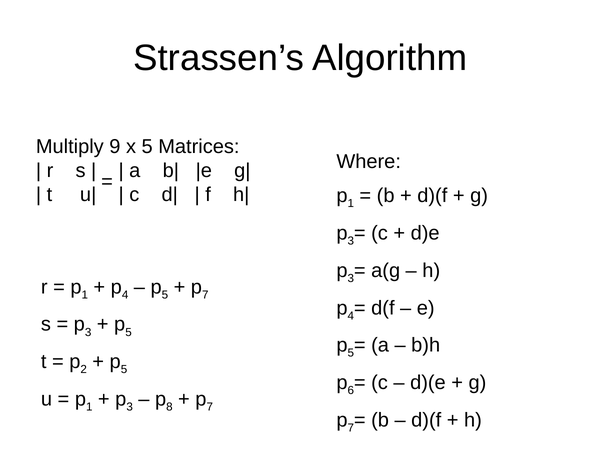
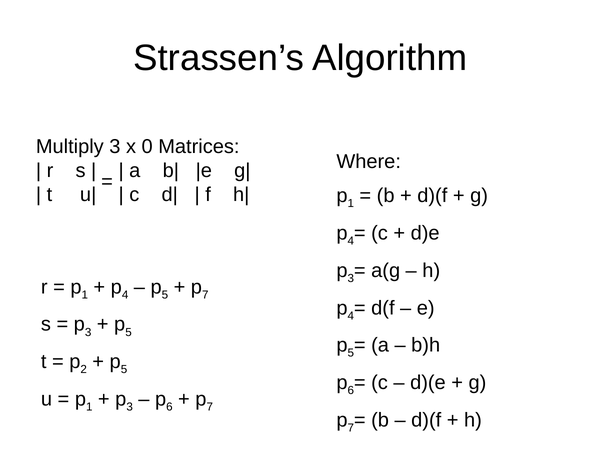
Multiply 9: 9 -> 3
x 5: 5 -> 0
3 at (351, 241): 3 -> 4
8 at (169, 407): 8 -> 6
